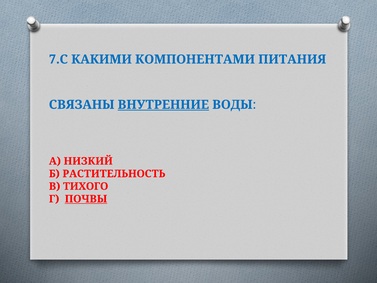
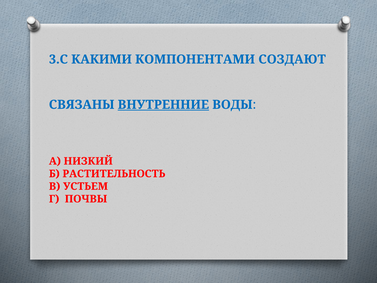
7.С: 7.С -> 3.С
ПИТАНИЯ: ПИТАНИЯ -> СОЗДАЮТ
ТИХОГО: ТИХОГО -> УСТЬЕМ
ПОЧВЫ underline: present -> none
